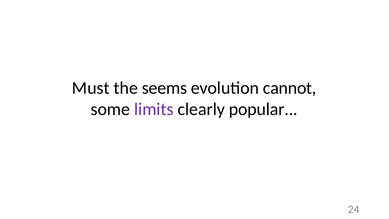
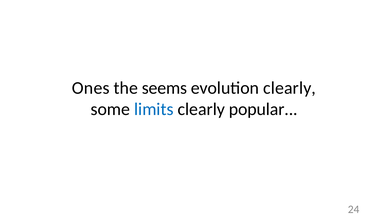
Must: Must -> Ones
evolution cannot: cannot -> clearly
limits colour: purple -> blue
